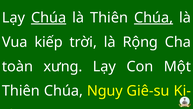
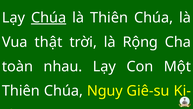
Chúa at (154, 18) underline: present -> none
kiếp: kiếp -> thật
xưng: xưng -> nhau
